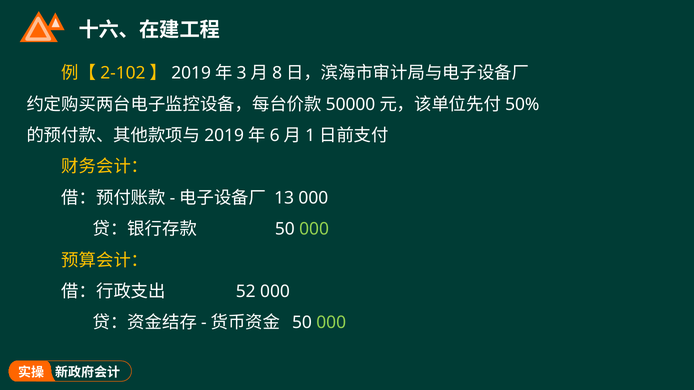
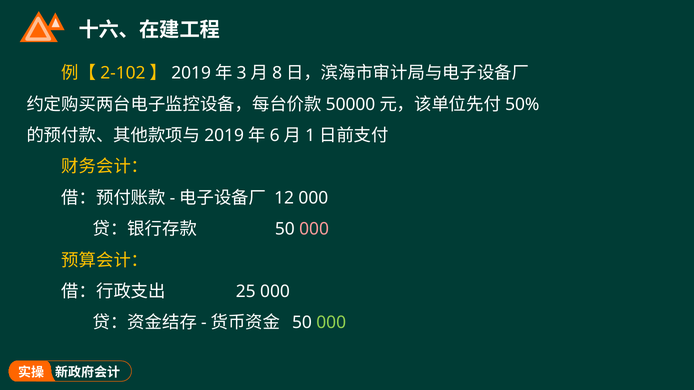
13: 13 -> 12
000 at (314, 229) colour: light green -> pink
52: 52 -> 25
